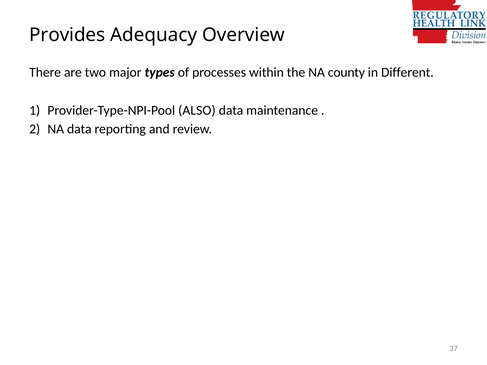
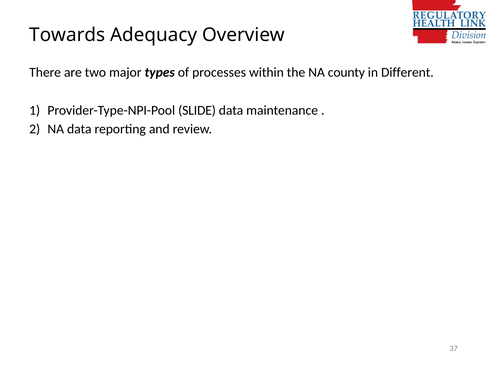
Provides: Provides -> Towards
ALSO: ALSO -> SLIDE
